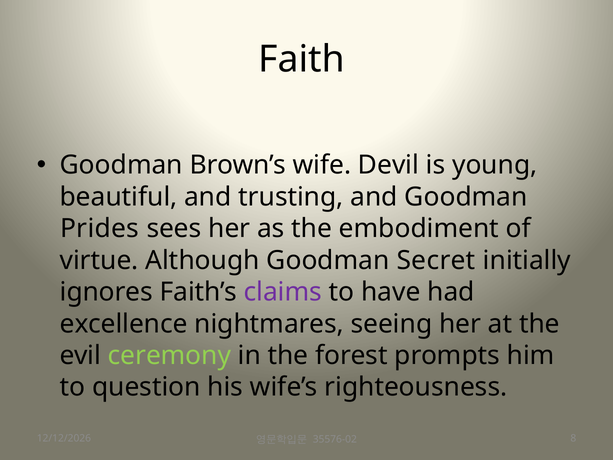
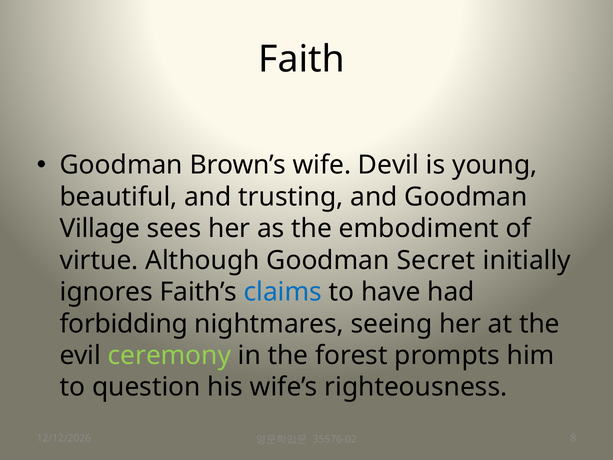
Prides: Prides -> Village
claims colour: purple -> blue
excellence: excellence -> forbidding
